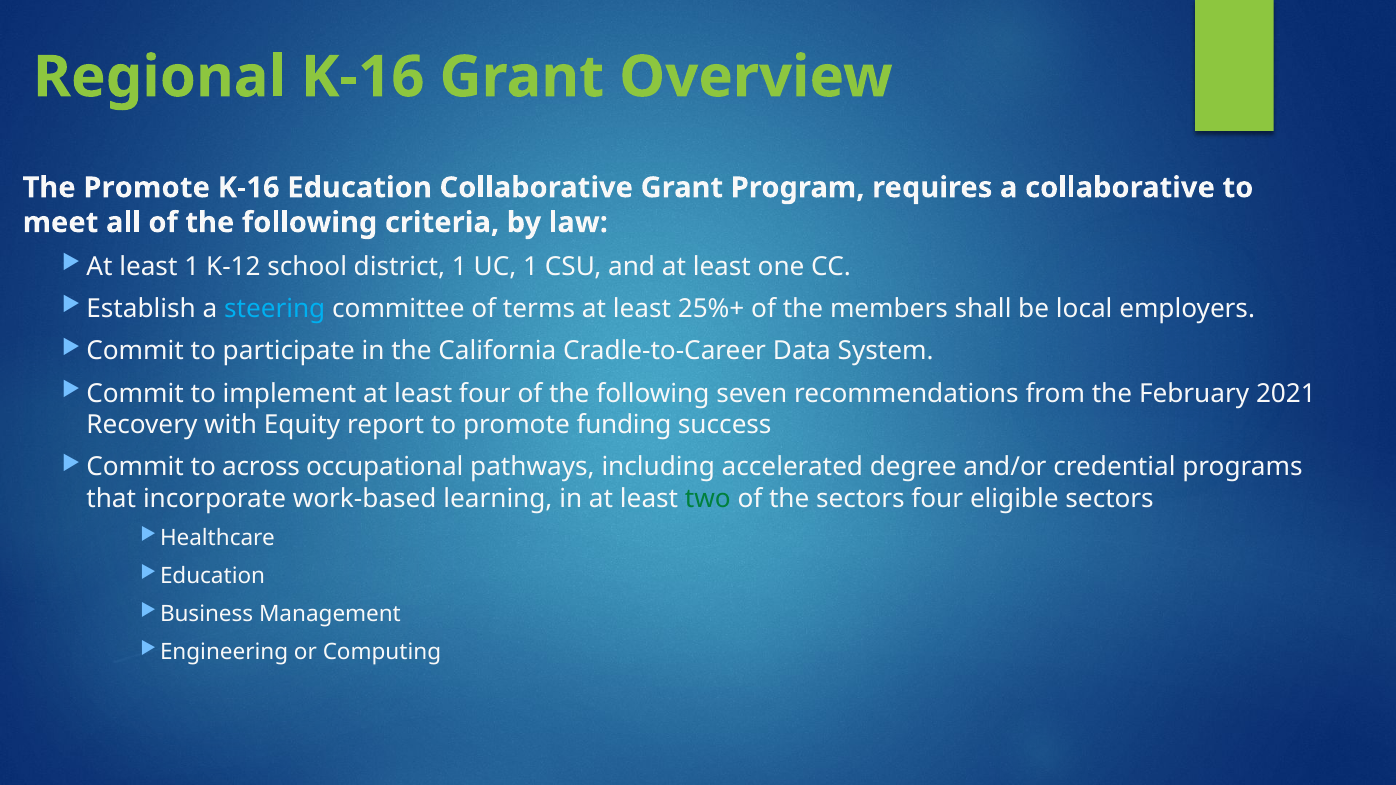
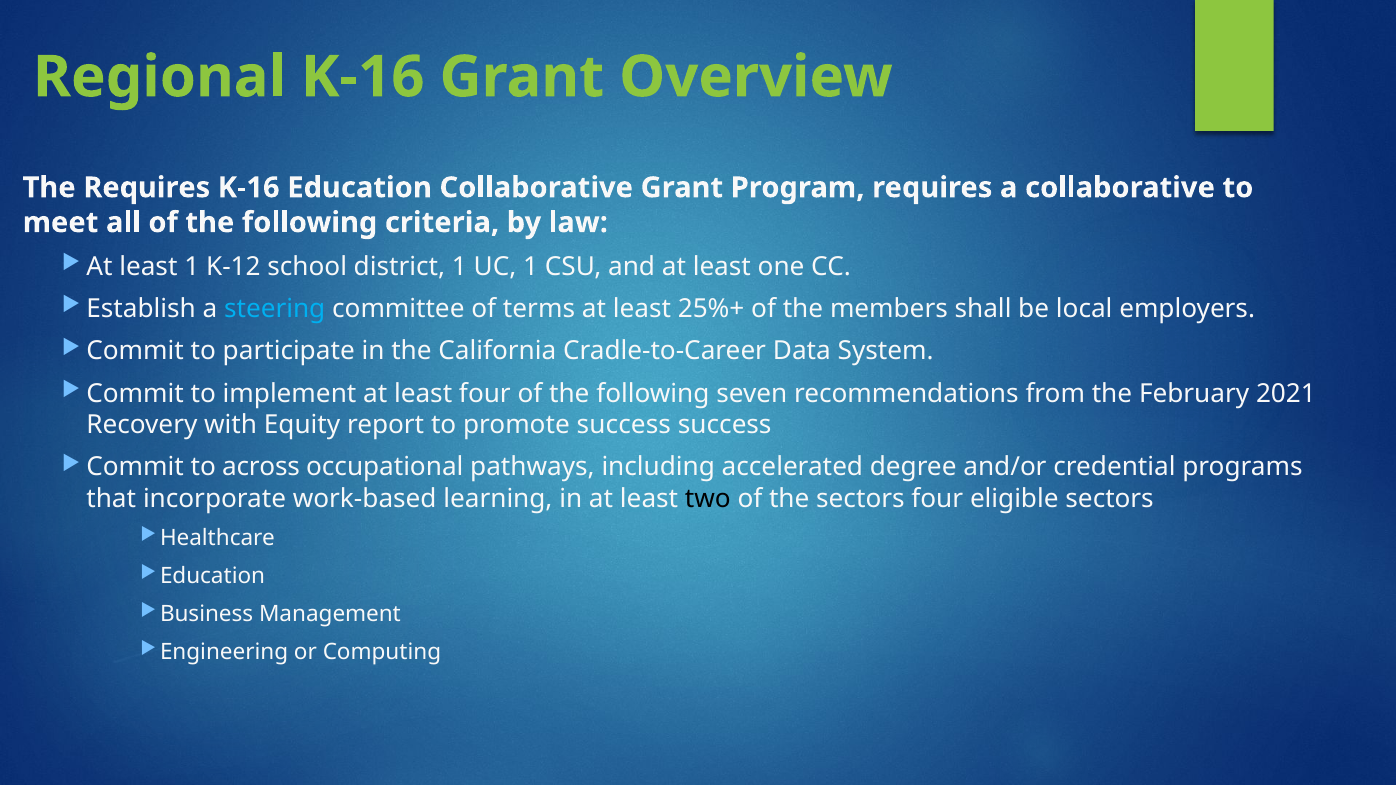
The Promote: Promote -> Requires
promote funding: funding -> success
two colour: green -> black
